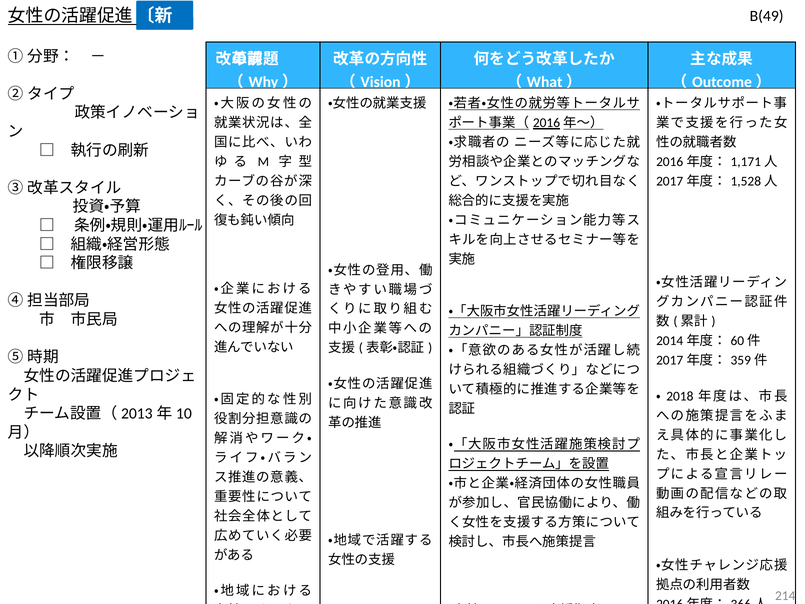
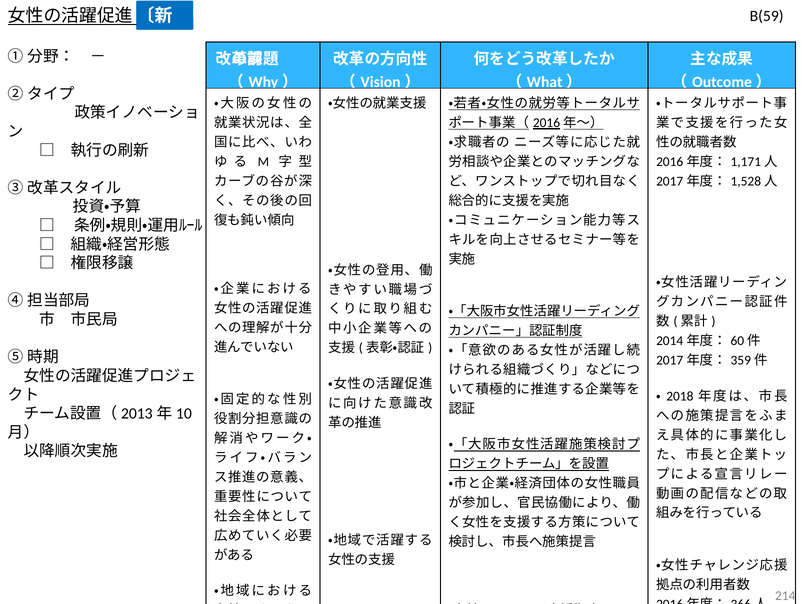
B(49: B(49 -> B(59
